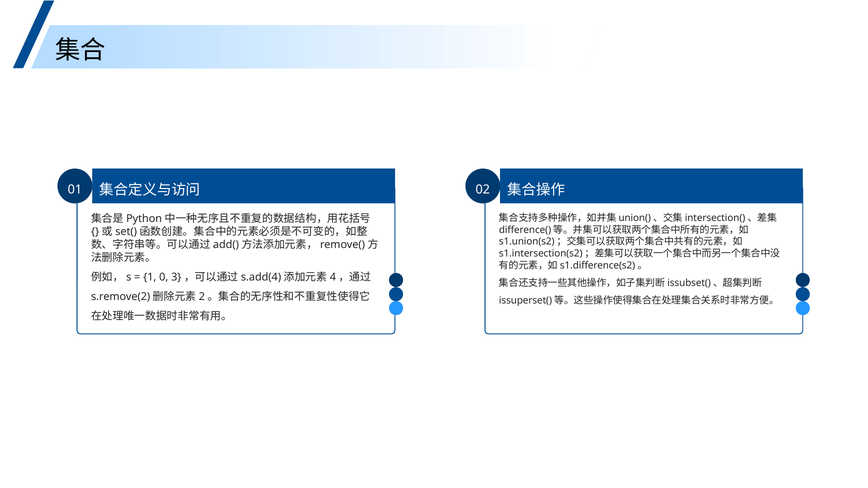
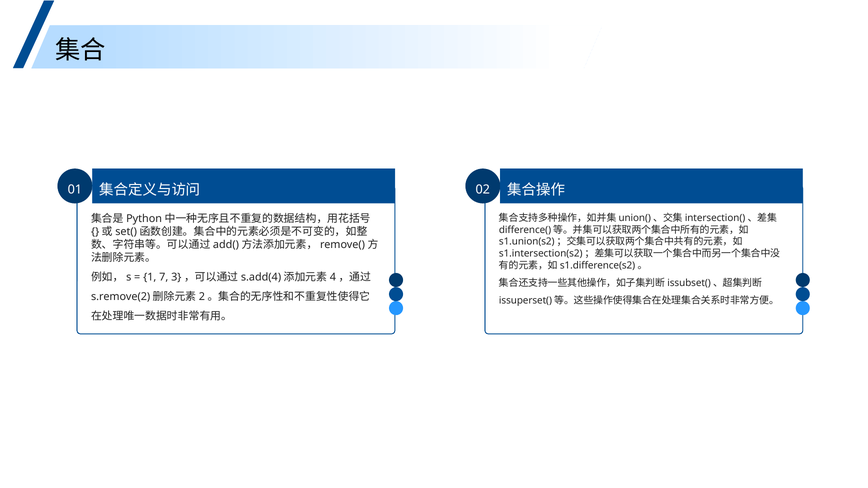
0: 0 -> 7
